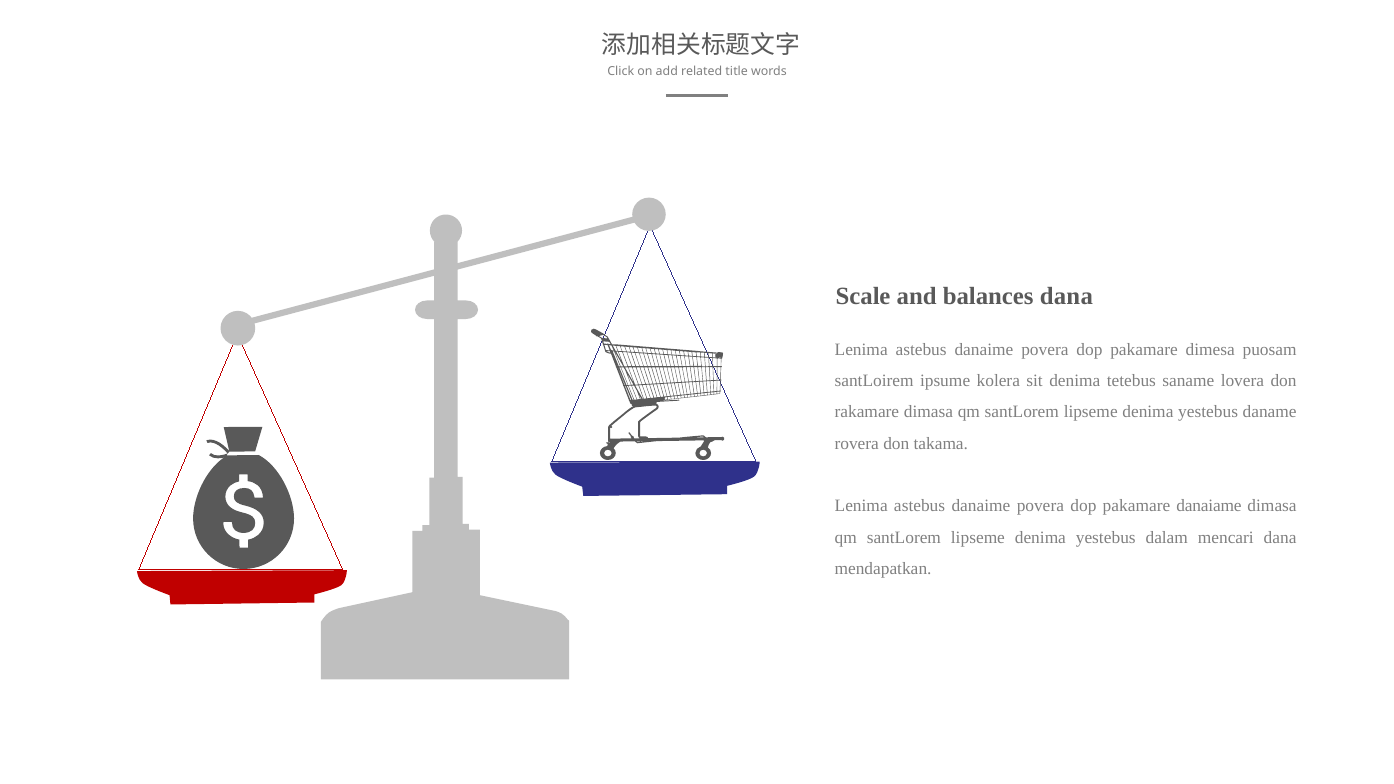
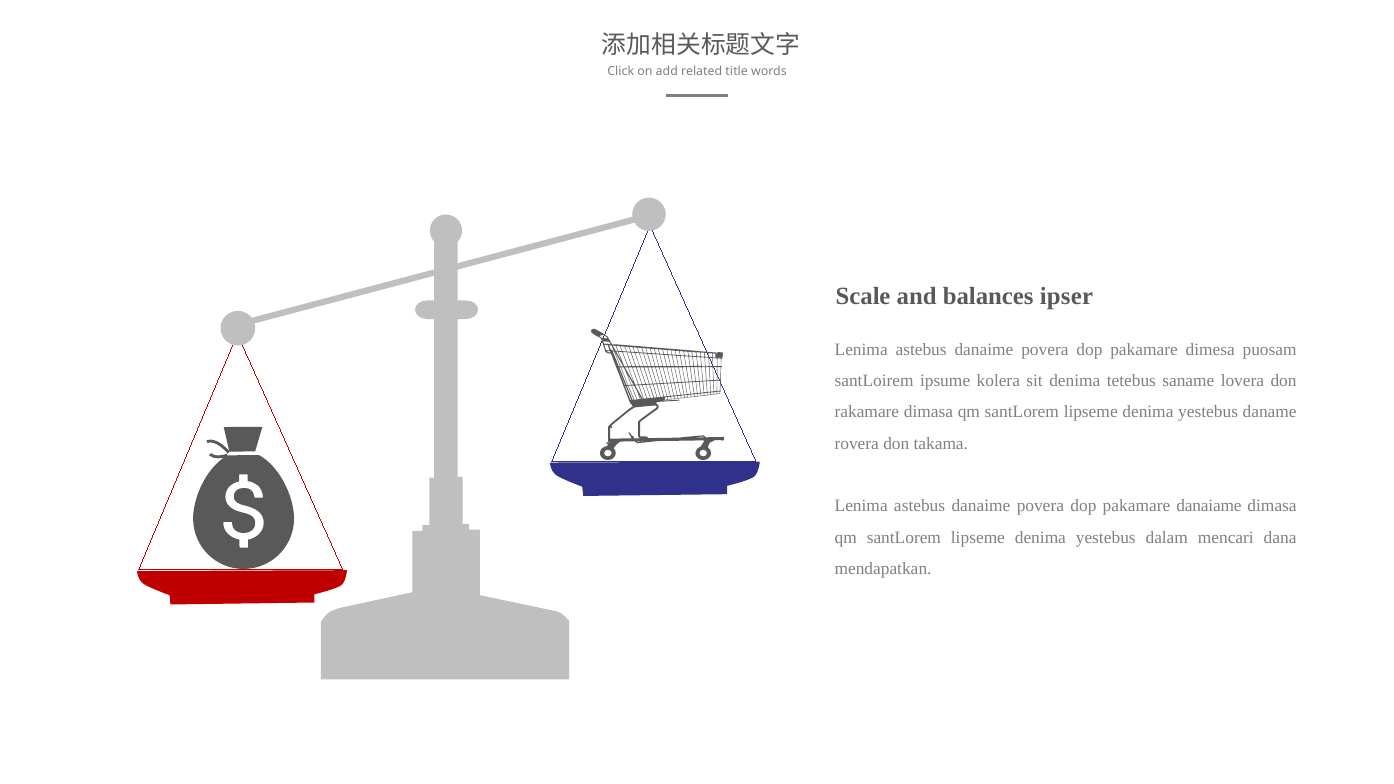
balances dana: dana -> ipser
